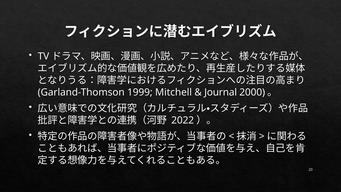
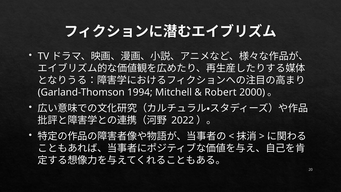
1999: 1999 -> 1994
Journal: Journal -> Robert
